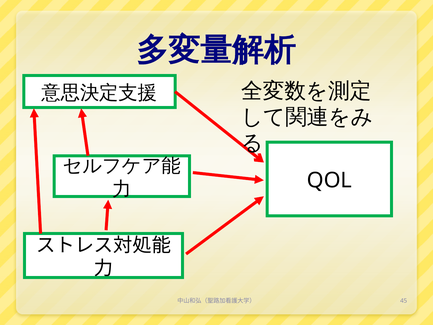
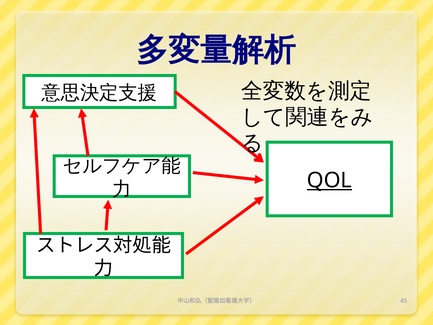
QOL underline: none -> present
